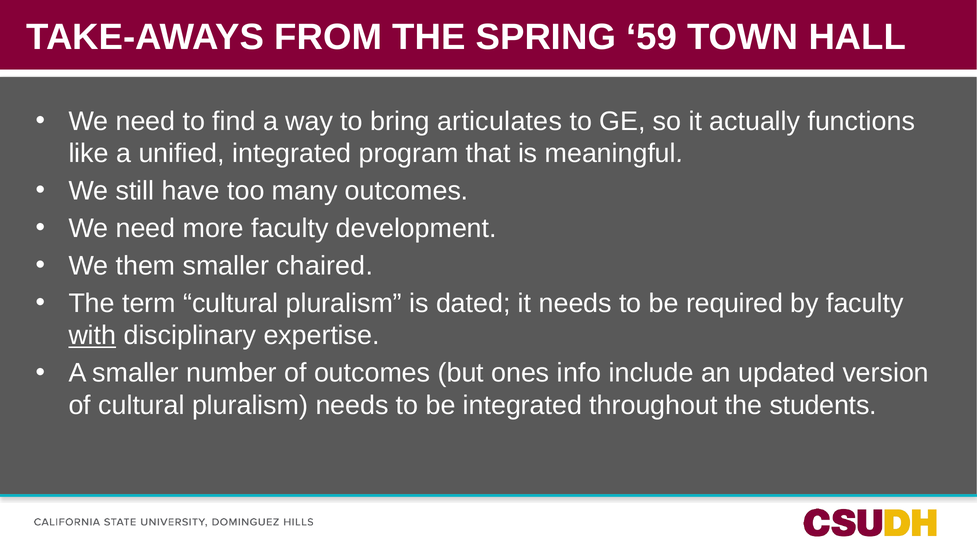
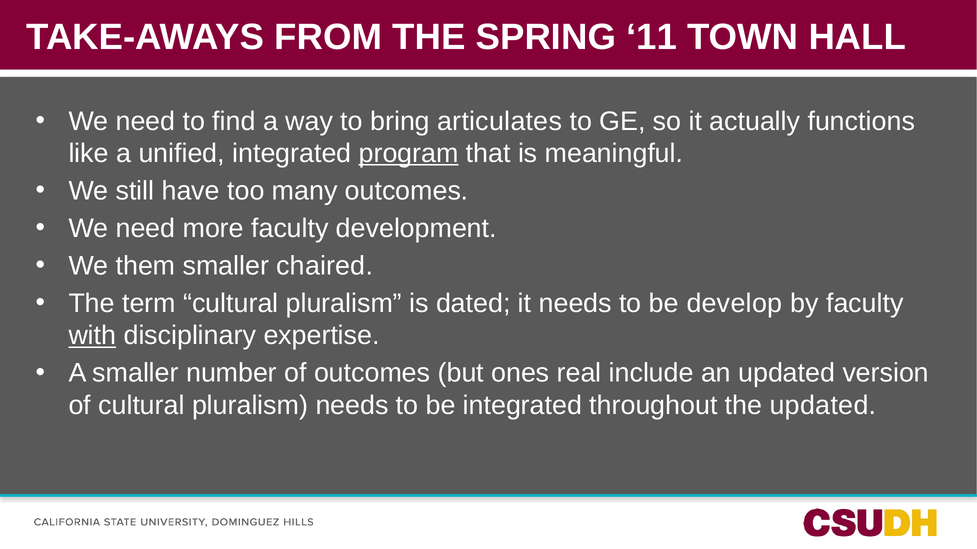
59: 59 -> 11
program underline: none -> present
required: required -> develop
info: info -> real
the students: students -> updated
